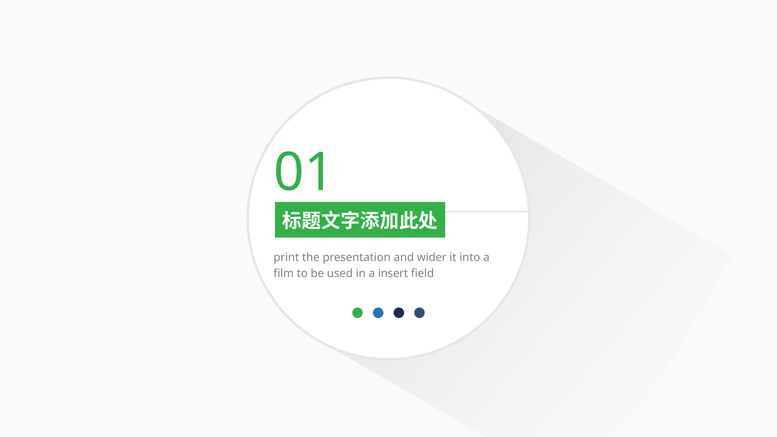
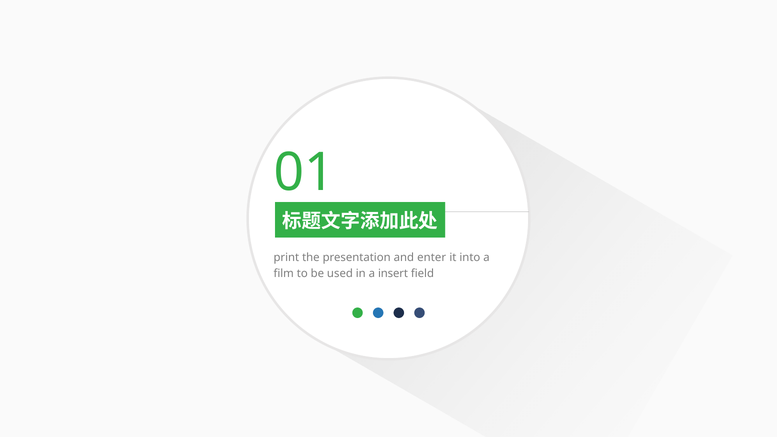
wider: wider -> enter
